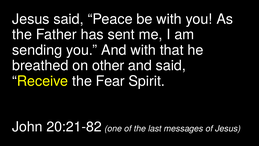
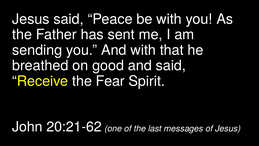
other: other -> good
20:21-82: 20:21-82 -> 20:21-62
